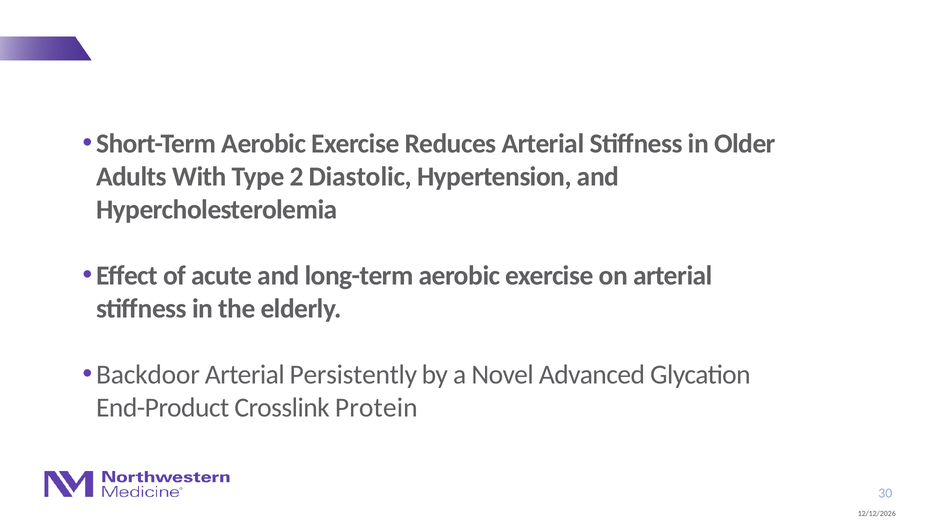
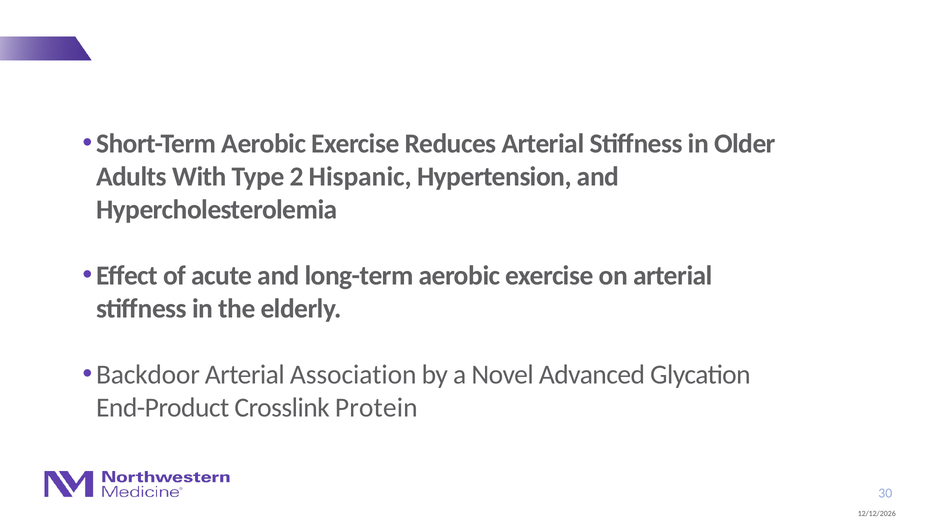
Diastolic: Diastolic -> Hispanic
Persistently: Persistently -> Association
